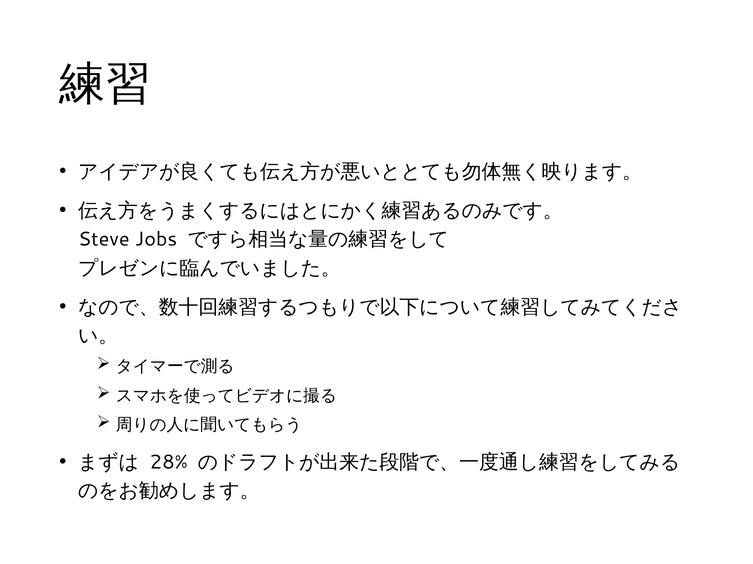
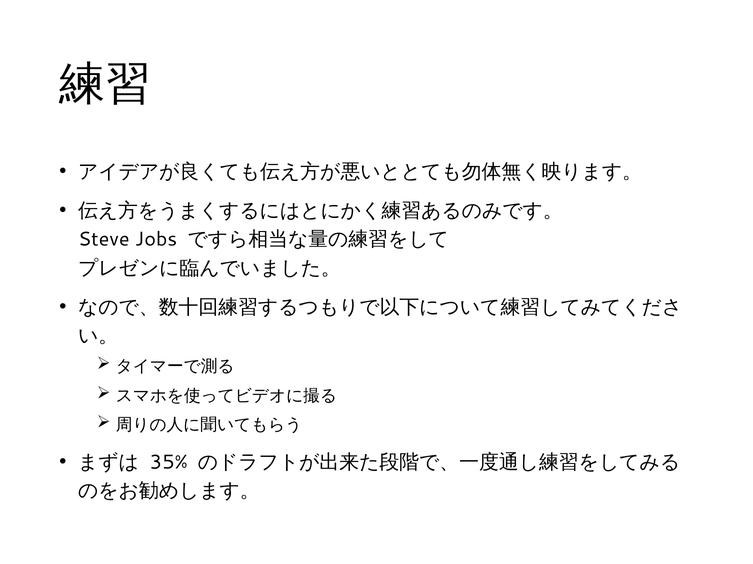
28%: 28% -> 35%
